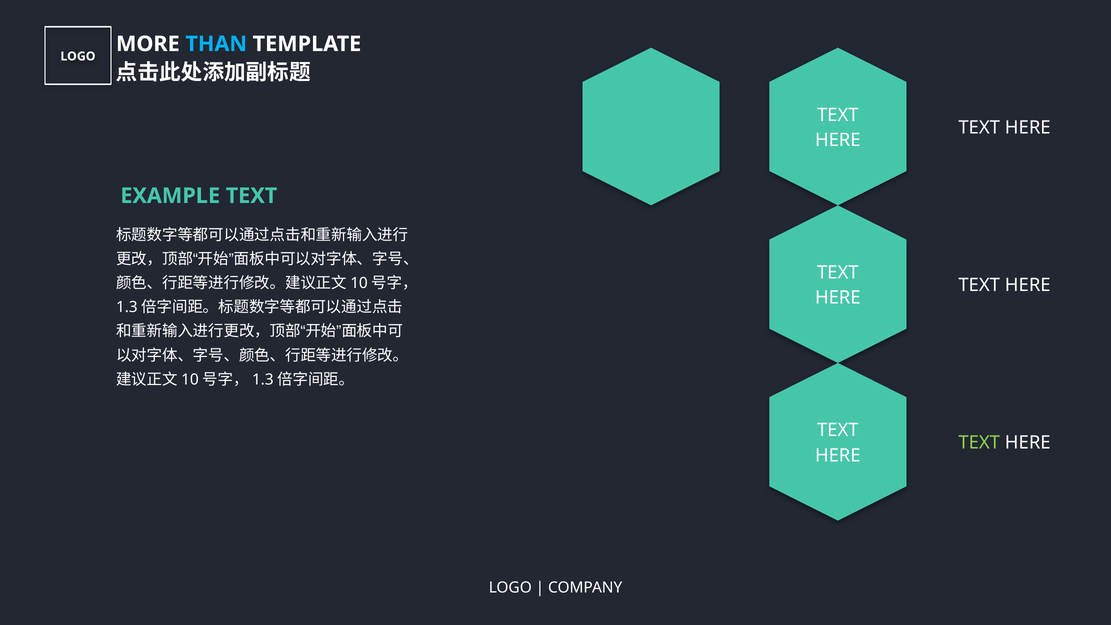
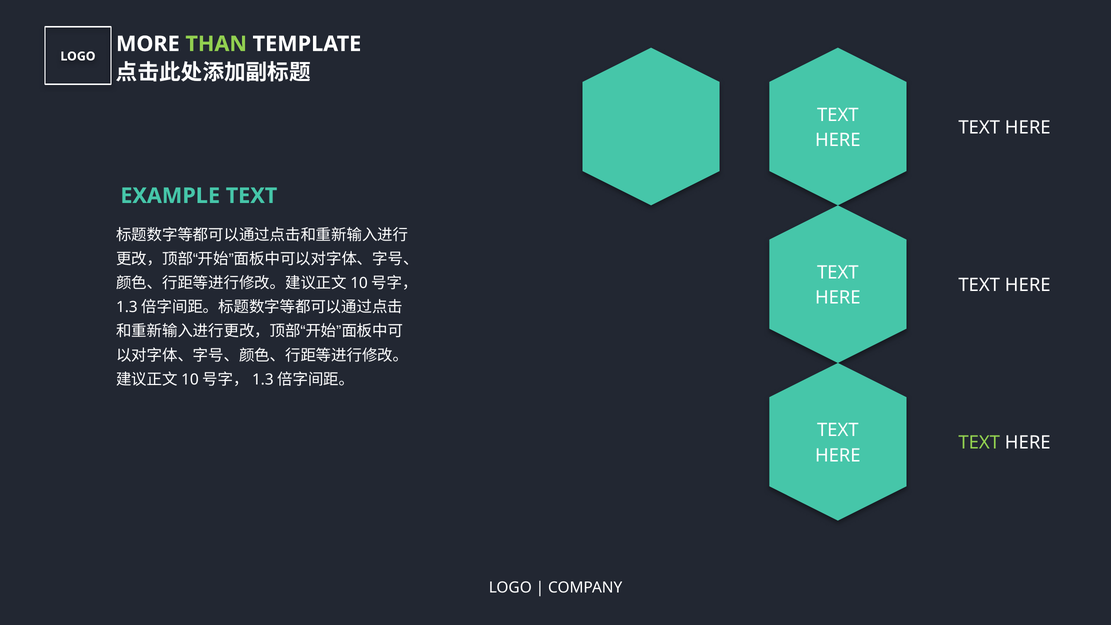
THAN colour: light blue -> light green
